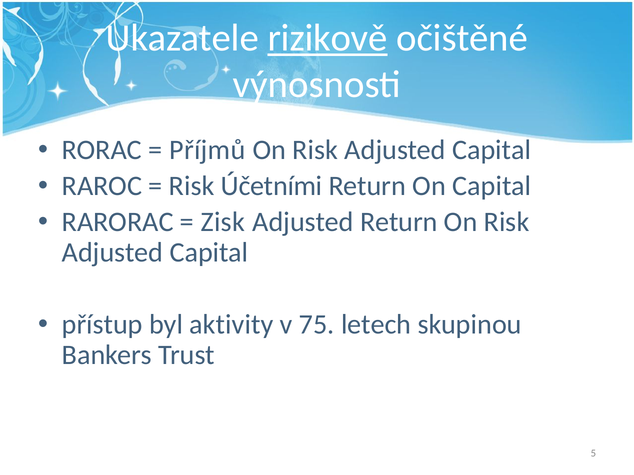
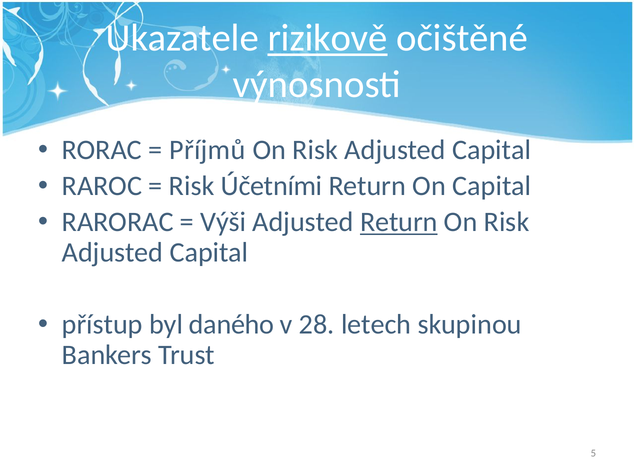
Zisk: Zisk -> Výši
Return at (399, 222) underline: none -> present
aktivity: aktivity -> daného
75: 75 -> 28
